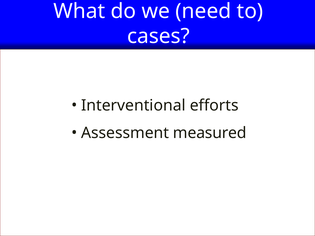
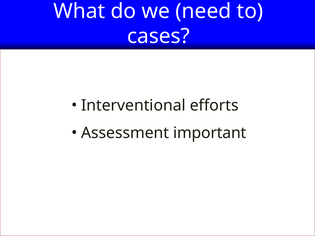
measured: measured -> important
